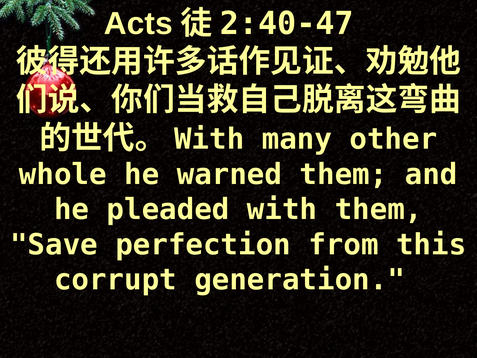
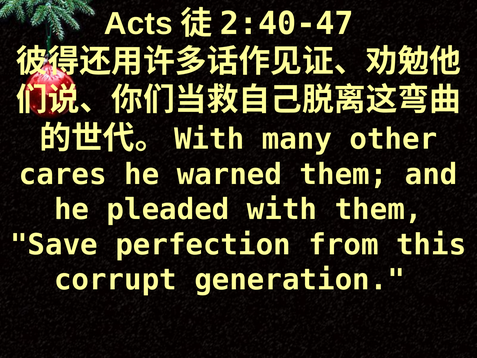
whole: whole -> cares
